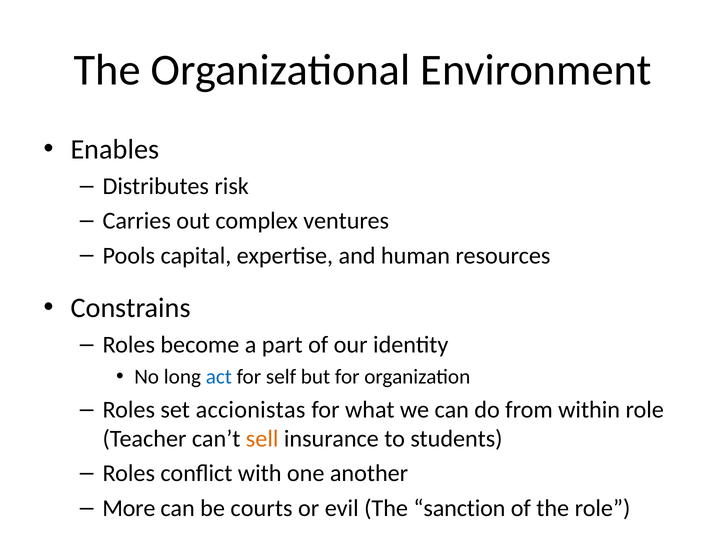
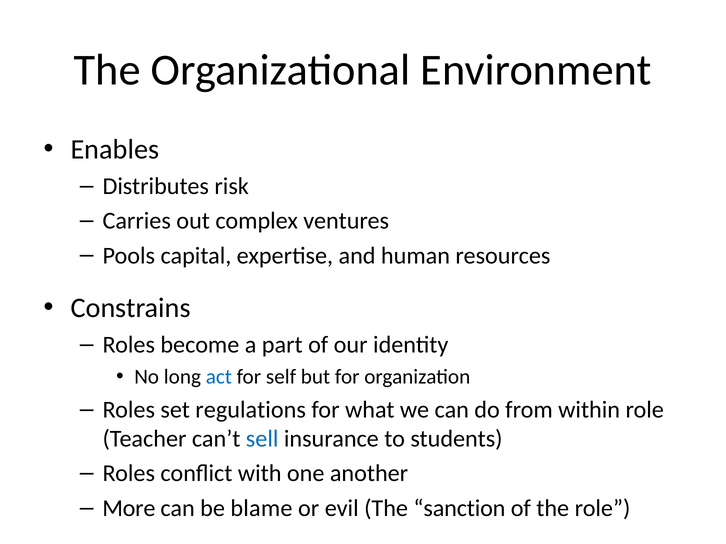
accionistas: accionistas -> regulations
sell colour: orange -> blue
courts: courts -> blame
